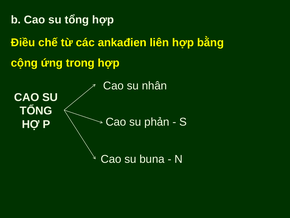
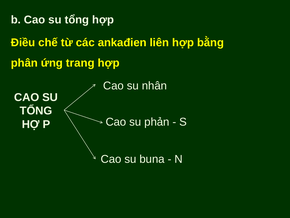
cộng: cộng -> phân
trong: trong -> trang
